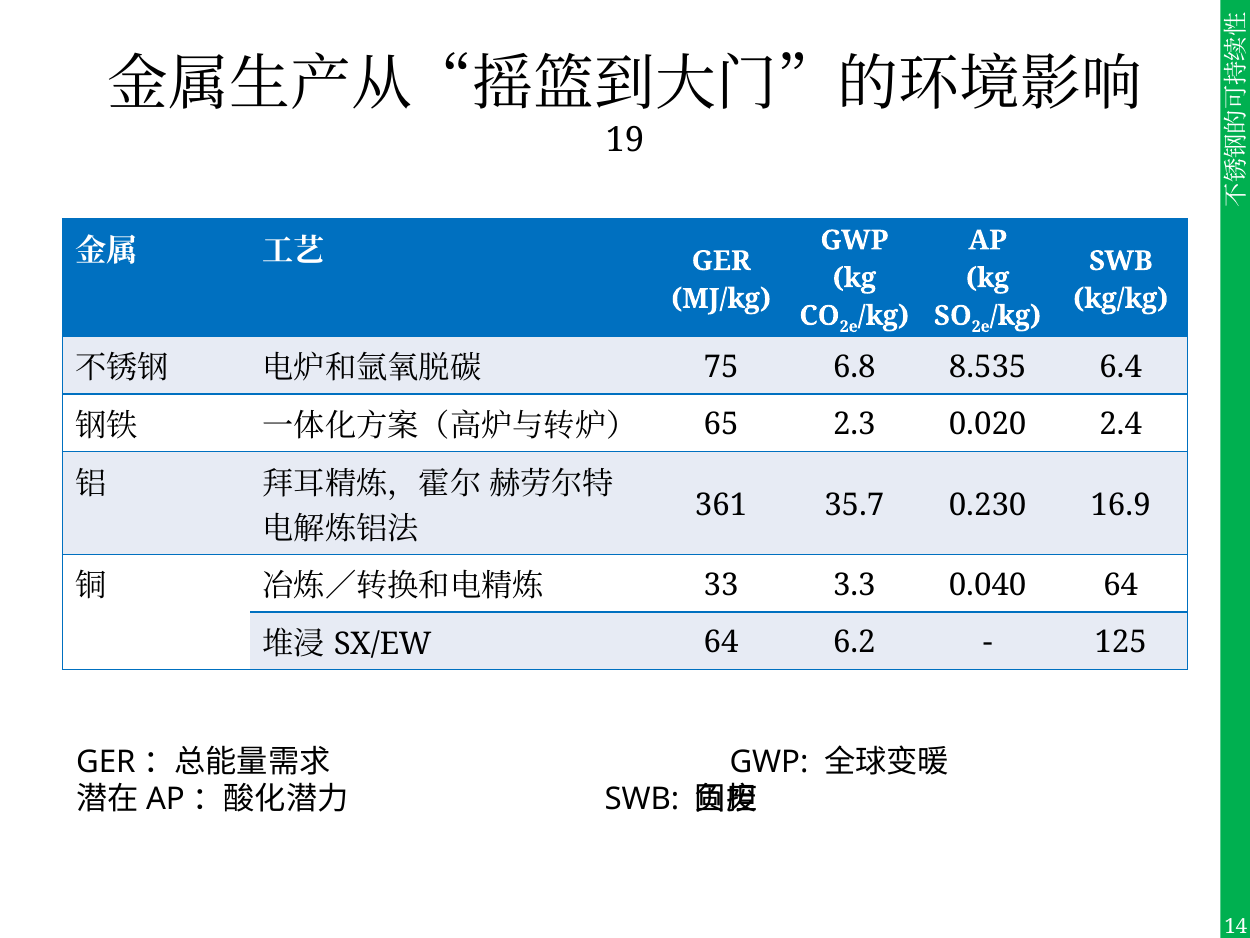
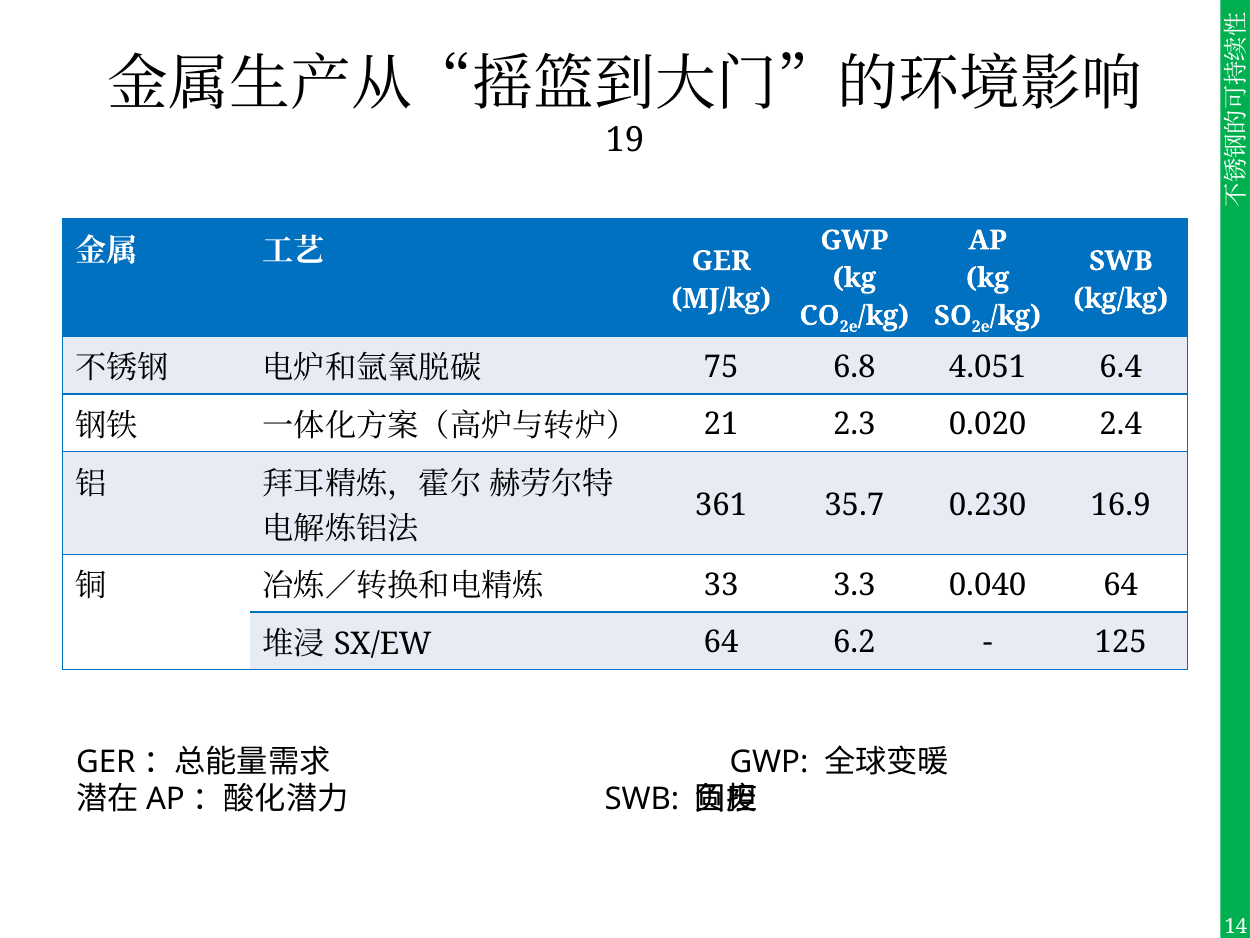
8.535: 8.535 -> 4.051
65: 65 -> 21
